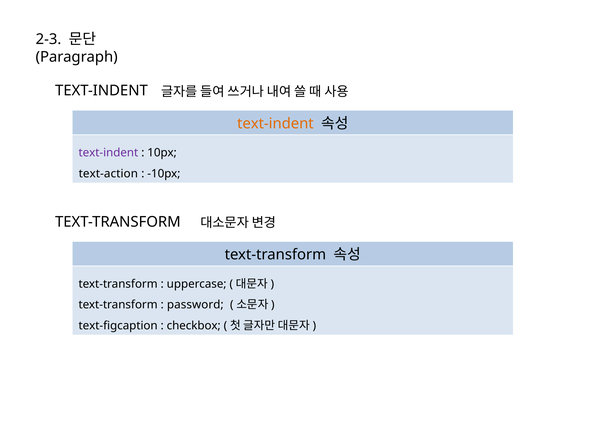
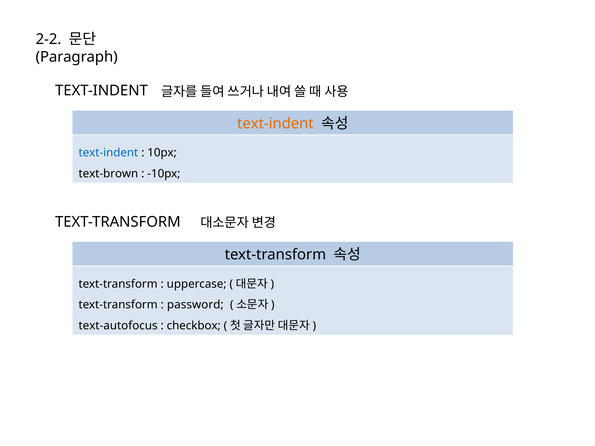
2-3: 2-3 -> 2-2
text-indent at (108, 153) colour: purple -> blue
text-action: text-action -> text-brown
text-figcaption: text-figcaption -> text-autofocus
